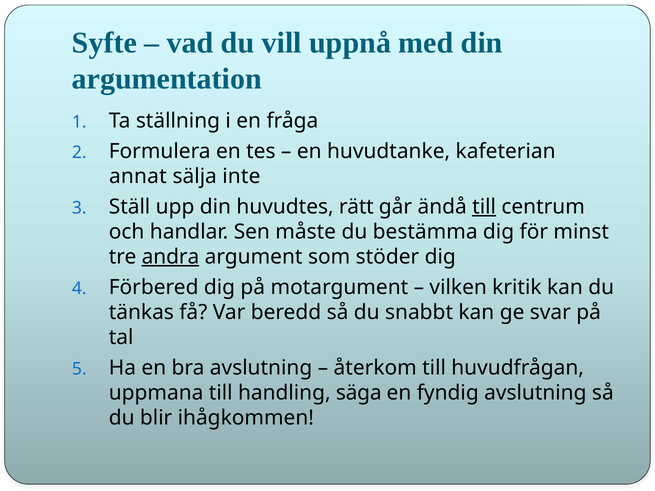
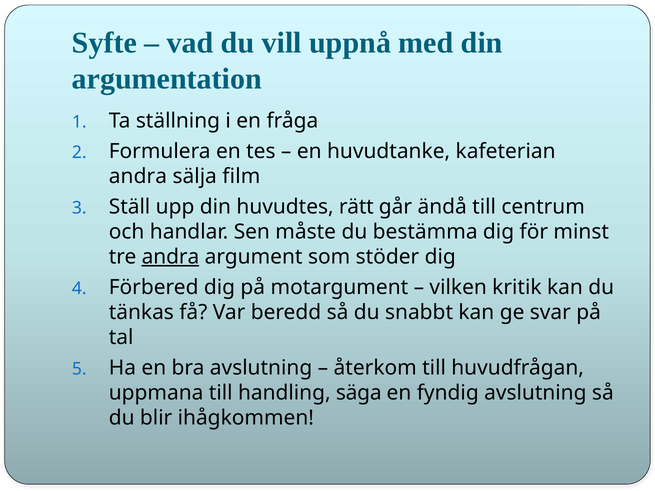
annat at (138, 176): annat -> andra
inte: inte -> film
till at (484, 207) underline: present -> none
